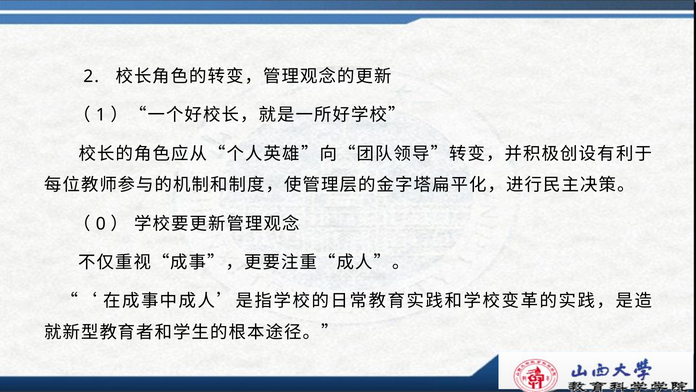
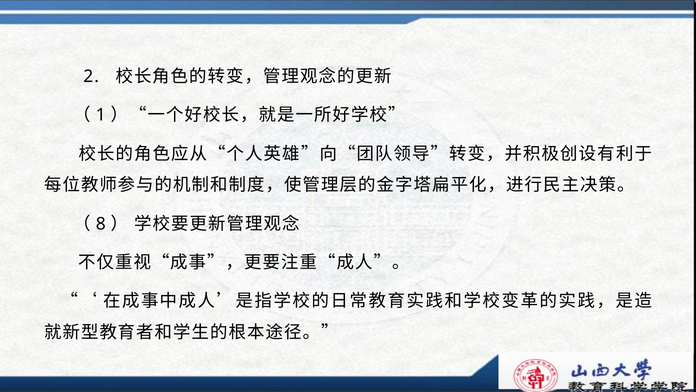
0: 0 -> 8
